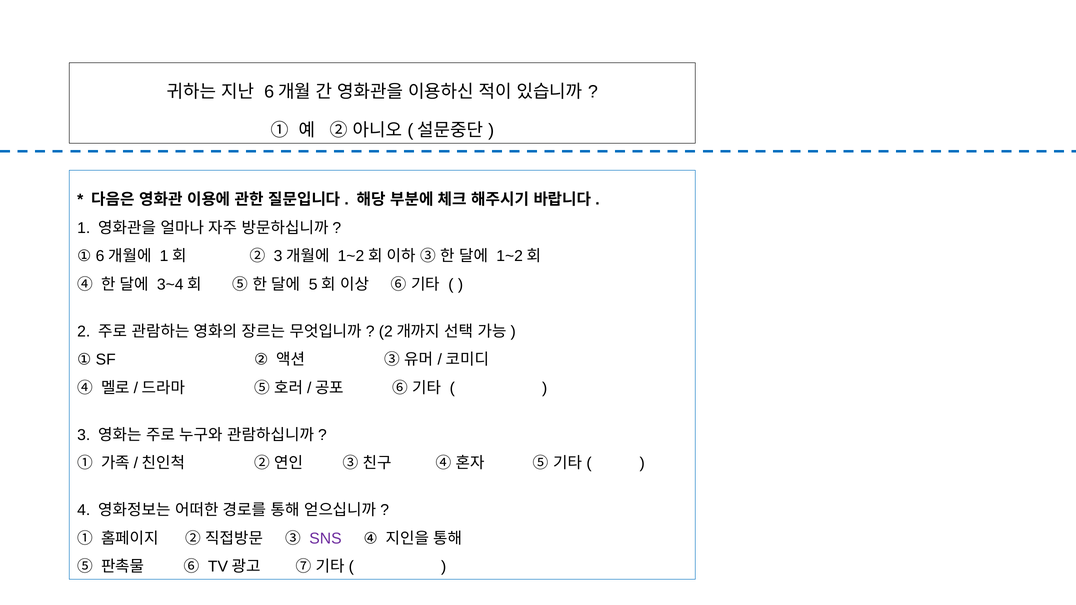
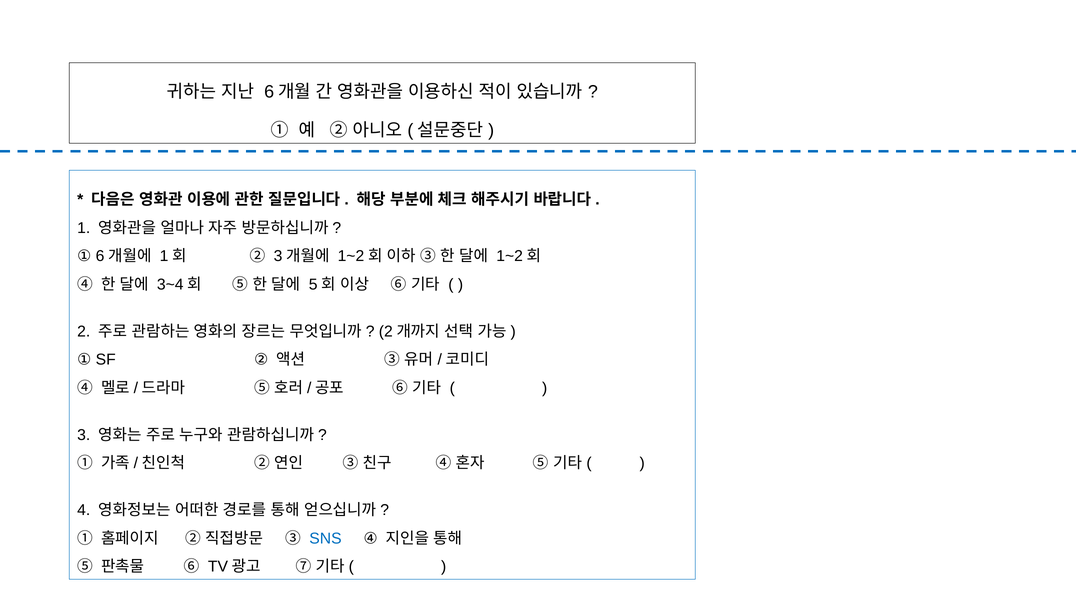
SNS colour: purple -> blue
